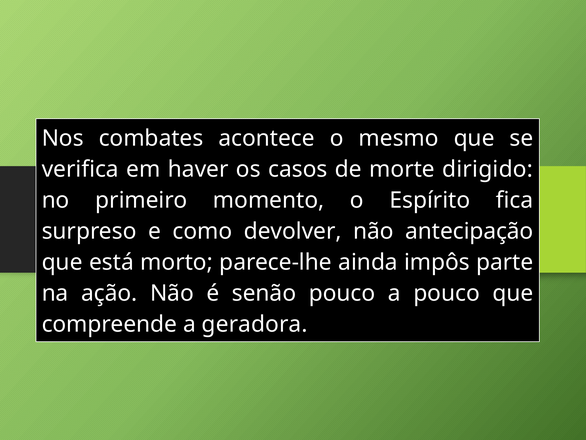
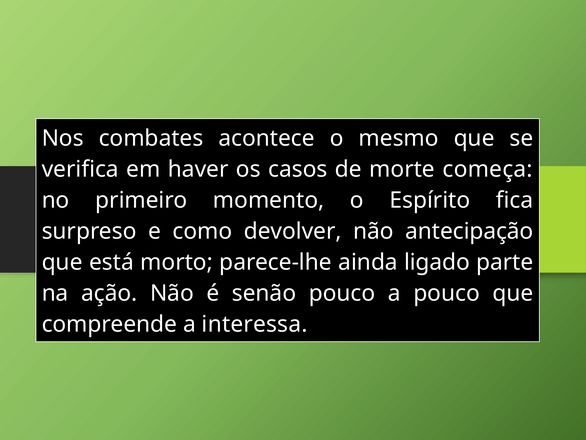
dirigido: dirigido -> começa
impôs: impôs -> ligado
geradora: geradora -> interessa
